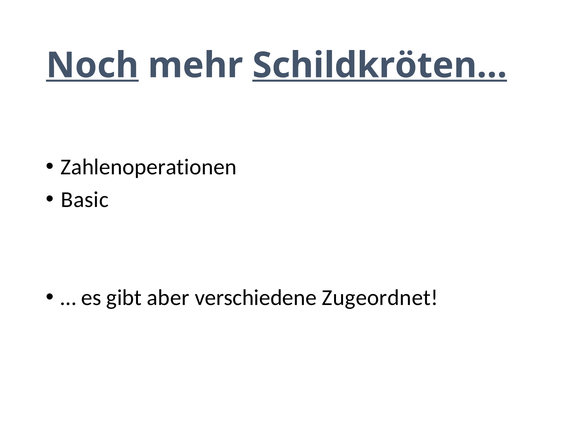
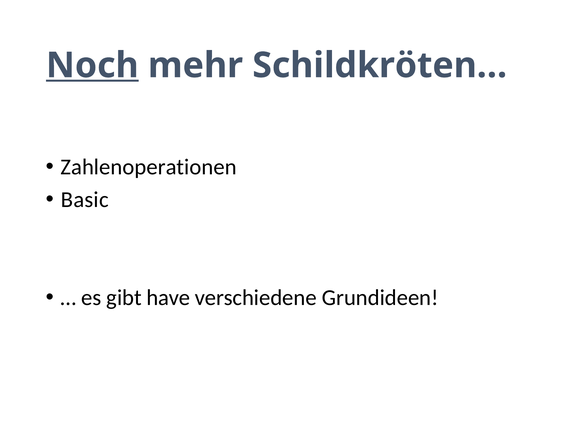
Schildkröten… underline: present -> none
aber: aber -> have
Zugeordnet: Zugeordnet -> Grundideen
